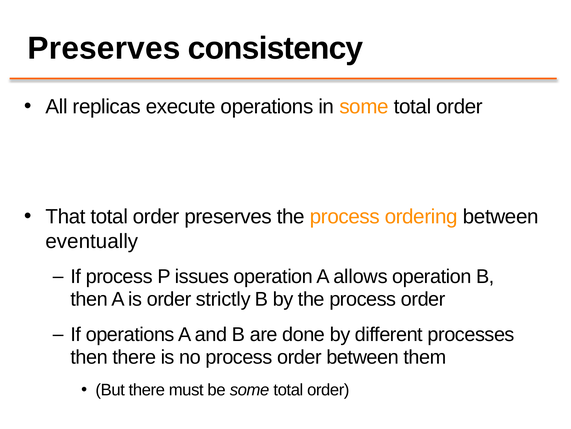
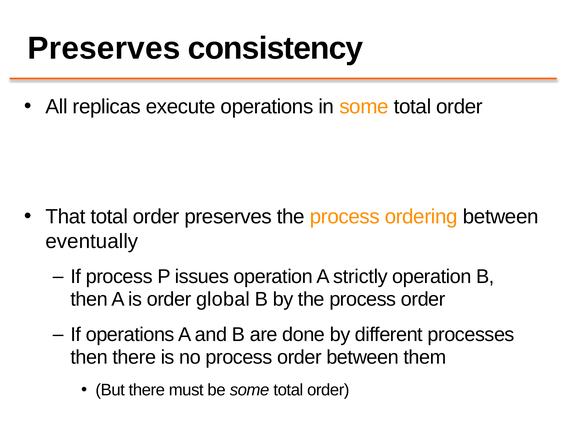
allows: allows -> strictly
strictly: strictly -> global
